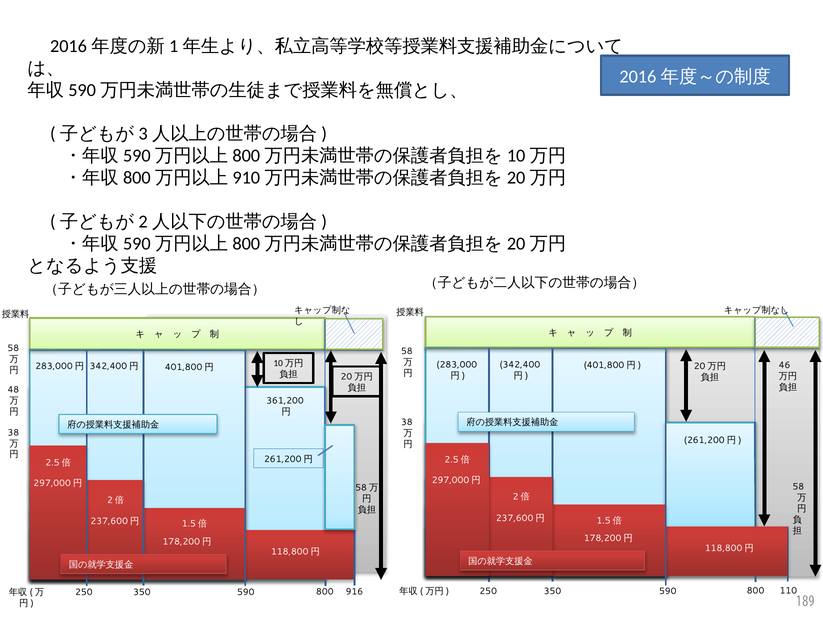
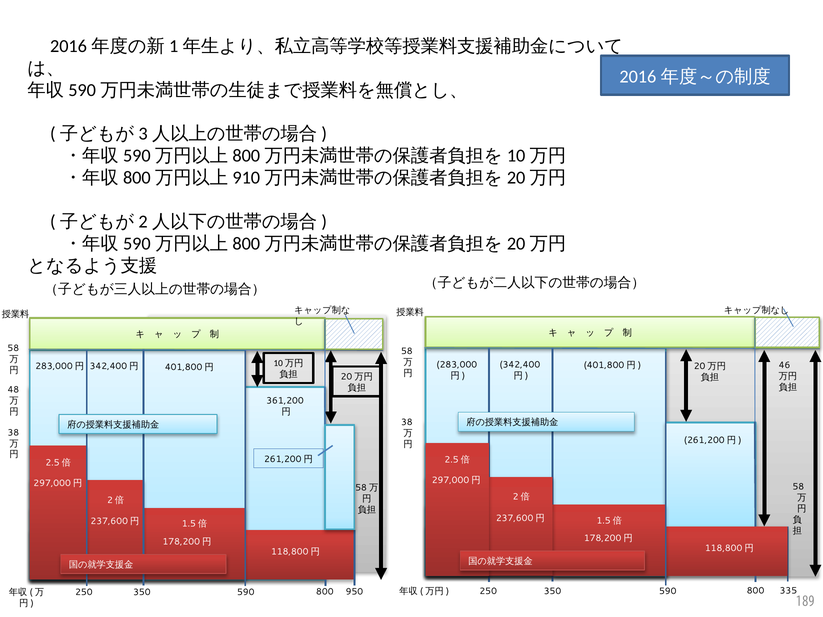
110: 110 -> 335
916: 916 -> 950
